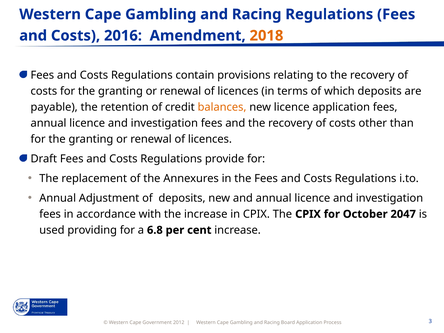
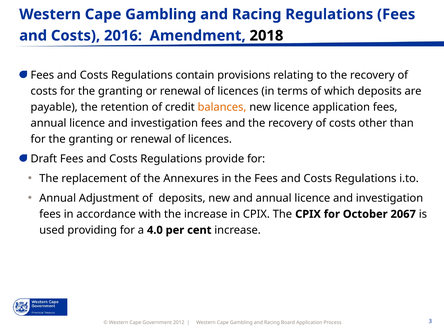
2018 colour: orange -> black
2047: 2047 -> 2067
6.8: 6.8 -> 4.0
